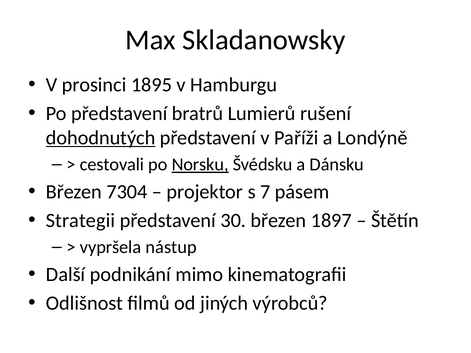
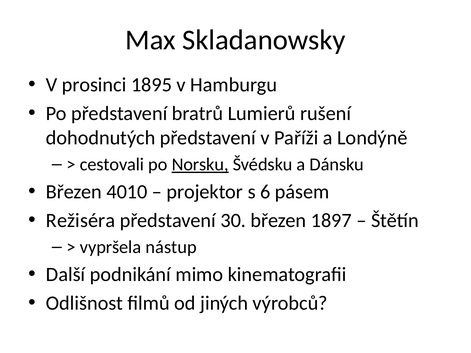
dohodnutých underline: present -> none
7304: 7304 -> 4010
7: 7 -> 6
Strategii: Strategii -> Režiséra
